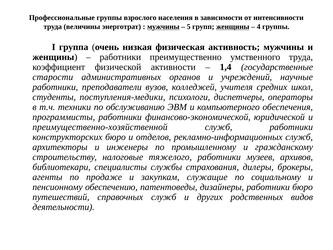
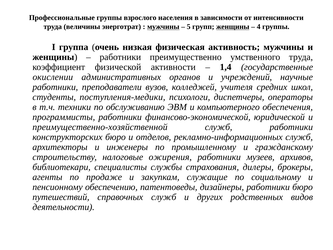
старости: старости -> окислении
тяжелого: тяжелого -> ожирения
